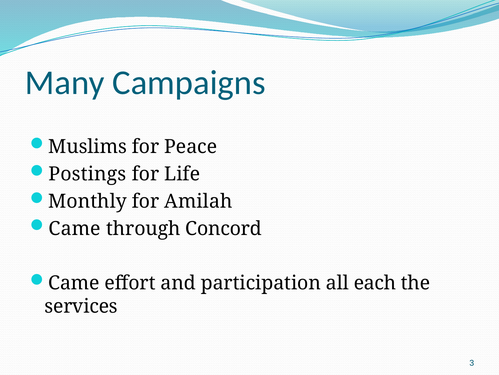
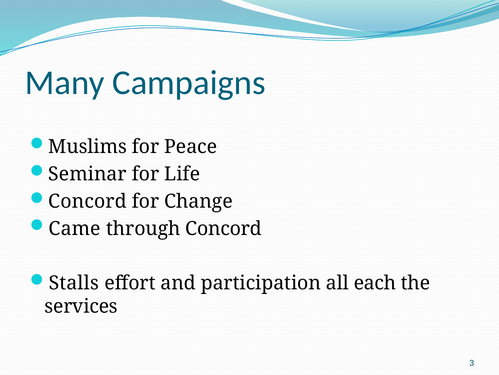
Postings: Postings -> Seminar
Monthly at (88, 201): Monthly -> Concord
Amilah: Amilah -> Change
Came at (74, 283): Came -> Stalls
